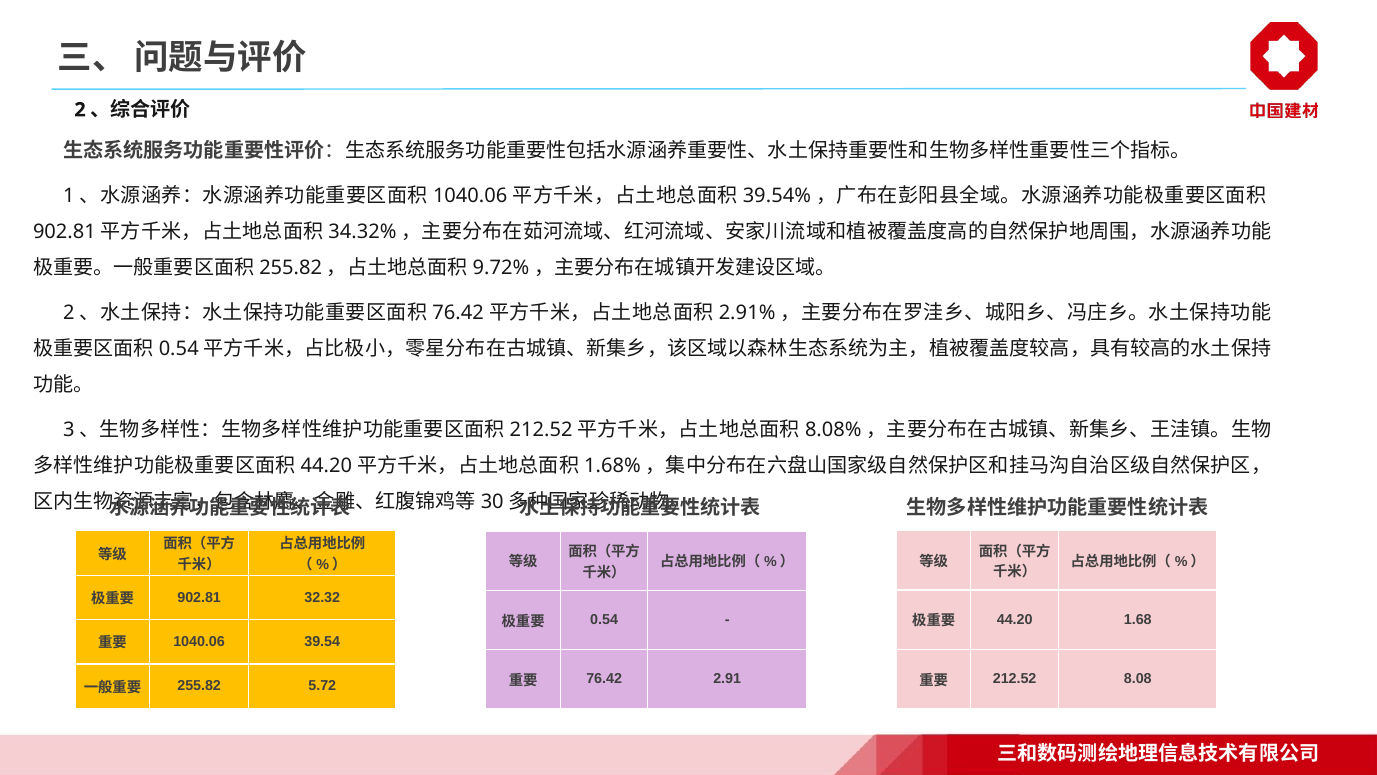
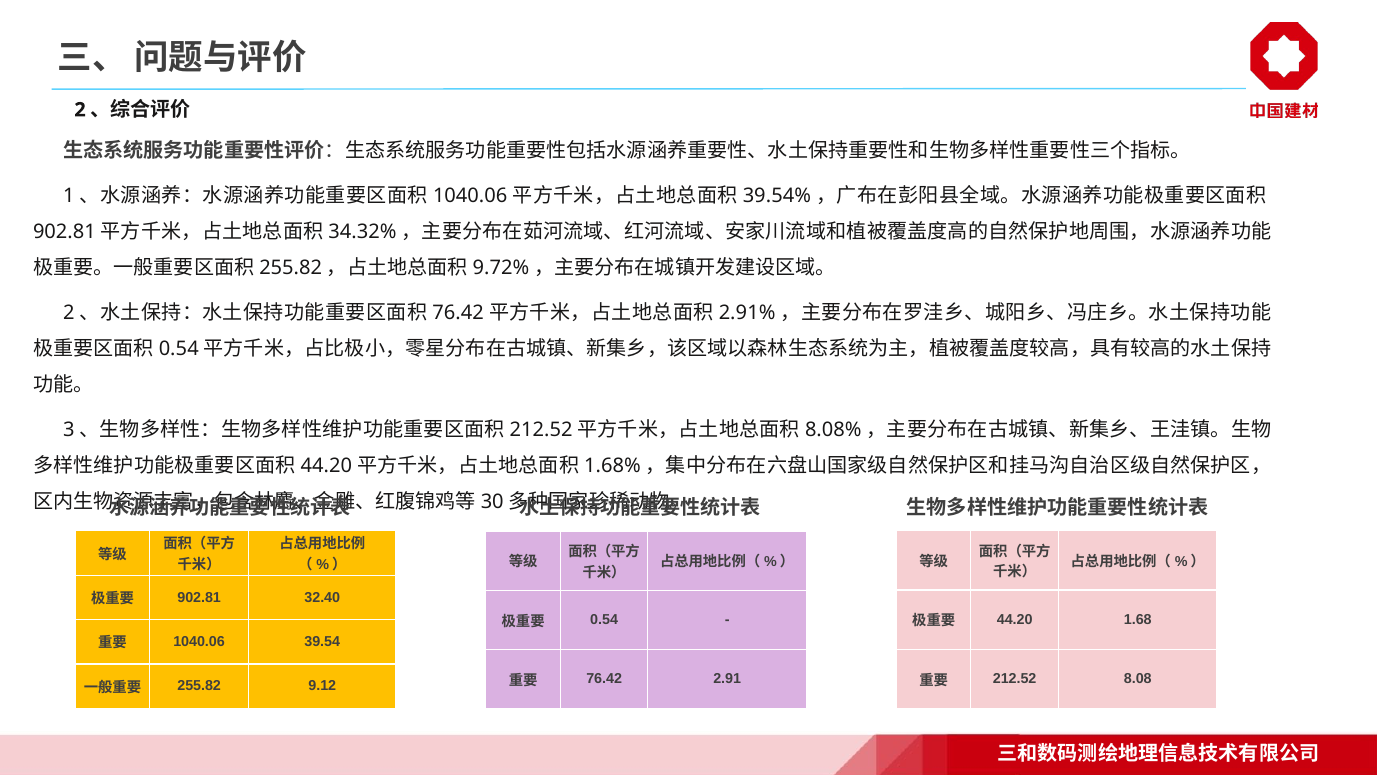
32.32: 32.32 -> 32.40
5.72: 5.72 -> 9.12
